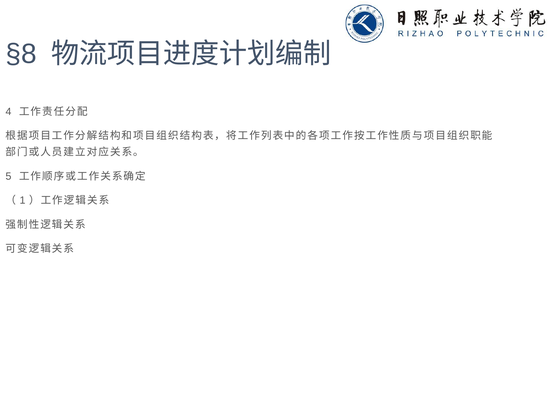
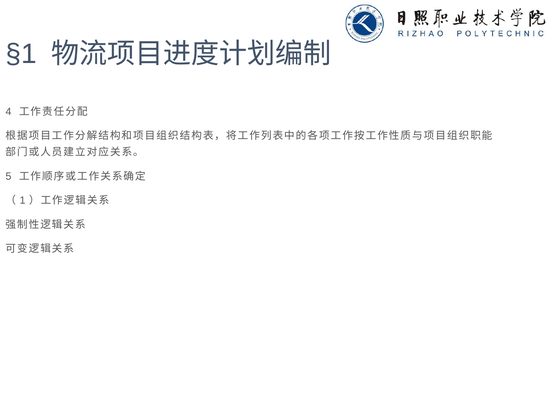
§8: §8 -> §1
